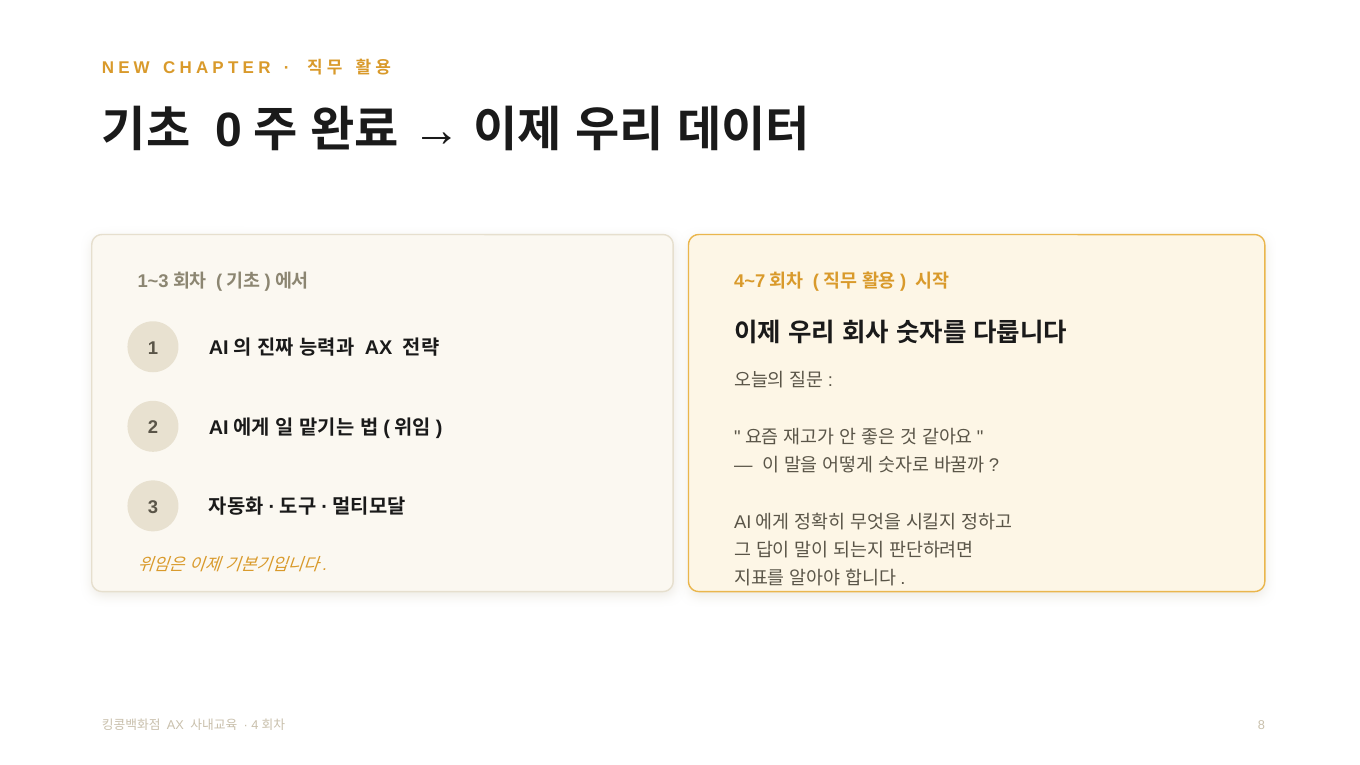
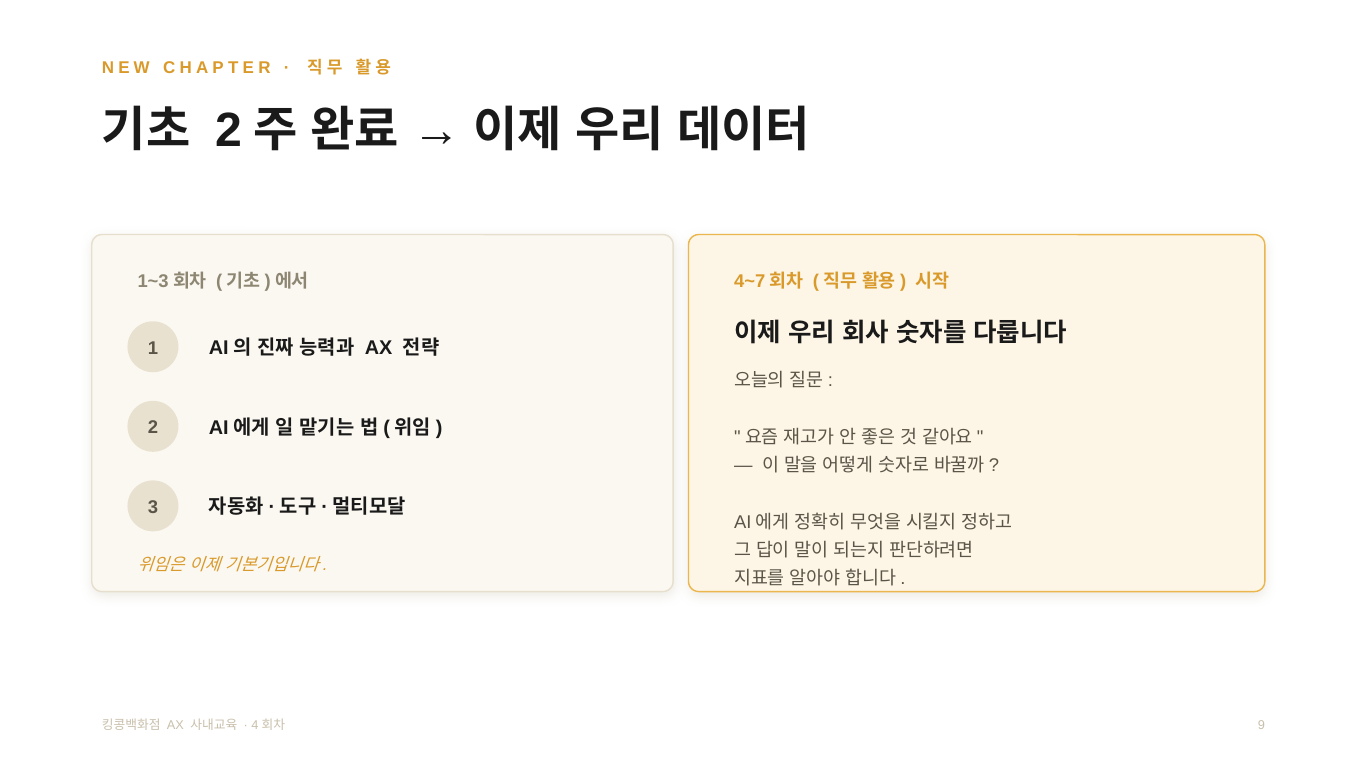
0 at (228, 130): 0 -> 2
8: 8 -> 9
